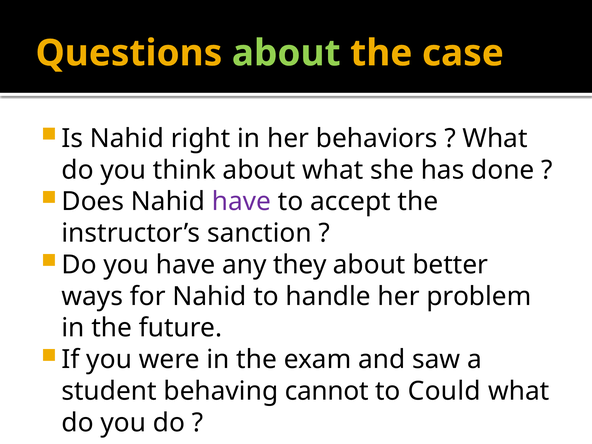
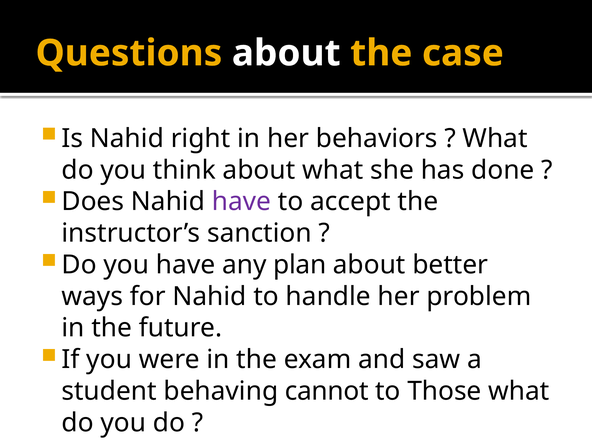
about at (286, 53) colour: light green -> white
they: they -> plan
Could: Could -> Those
